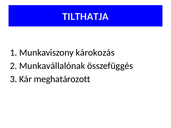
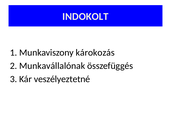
TILTHATJA: TILTHATJA -> INDOKOLT
meghatározott: meghatározott -> veszélyeztetné
